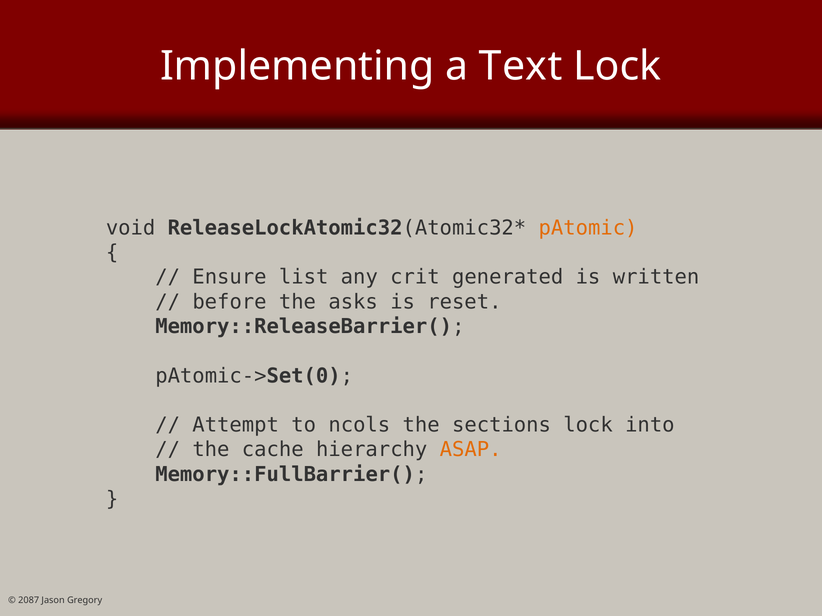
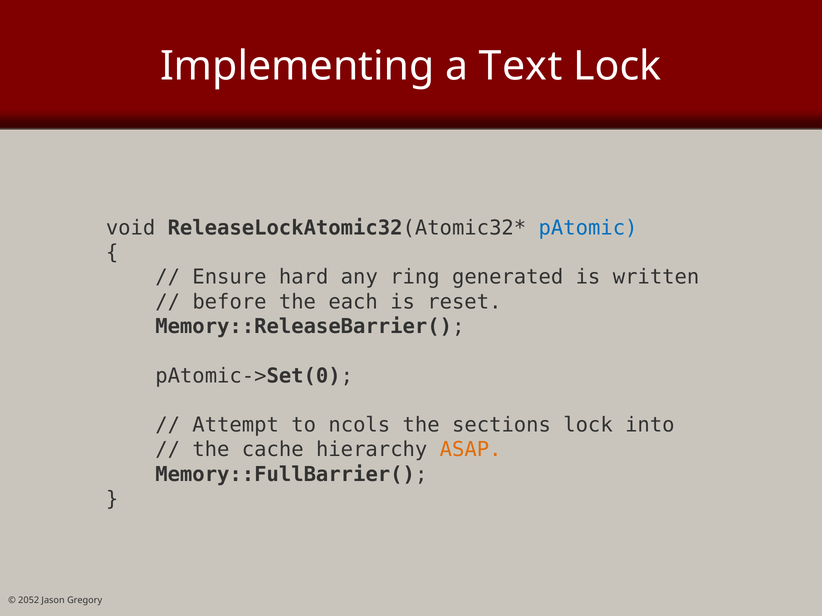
pAtomic colour: orange -> blue
list: list -> hard
crit: crit -> ring
asks: asks -> each
2087: 2087 -> 2052
